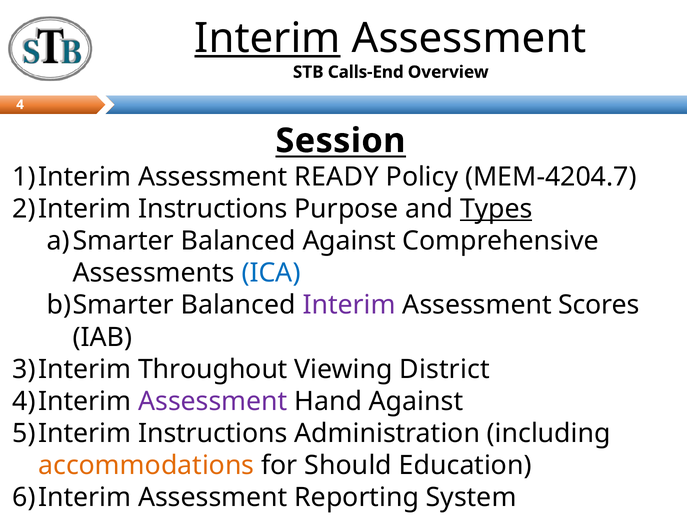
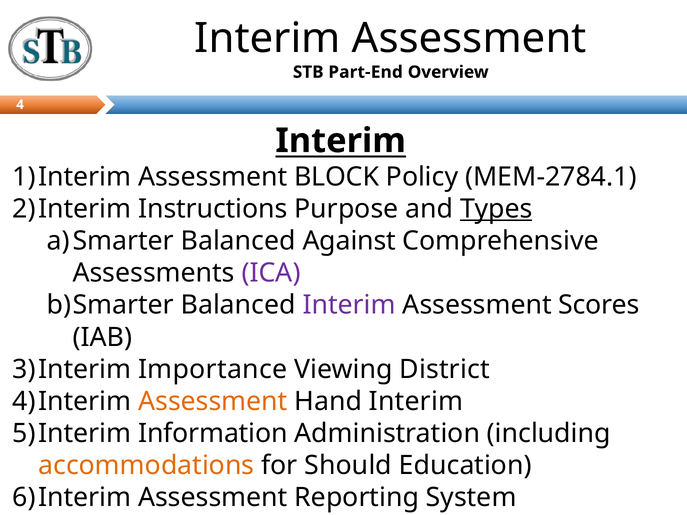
Interim at (268, 38) underline: present -> none
Calls-End: Calls-End -> Part-End
Session at (340, 141): Session -> Interim
READY: READY -> BLOCK
MEM-4204.7: MEM-4204.7 -> MEM-2784.1
ICA colour: blue -> purple
Throughout: Throughout -> Importance
Assessment at (213, 402) colour: purple -> orange
Hand Against: Against -> Interim
Instructions at (213, 434): Instructions -> Information
